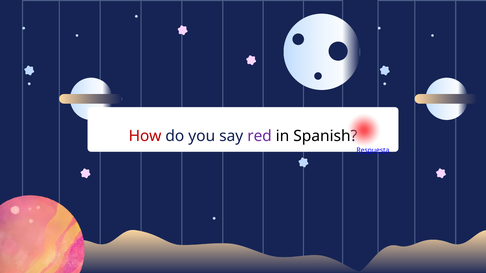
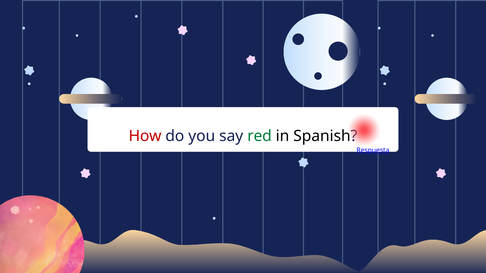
red colour: purple -> green
